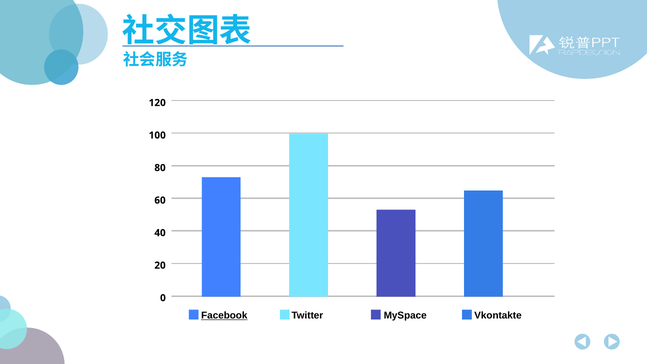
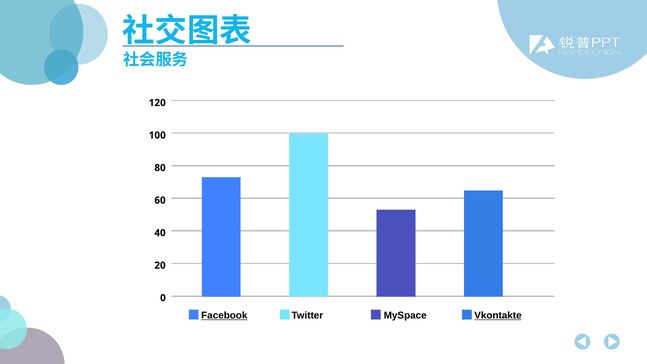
Vkontakte underline: none -> present
